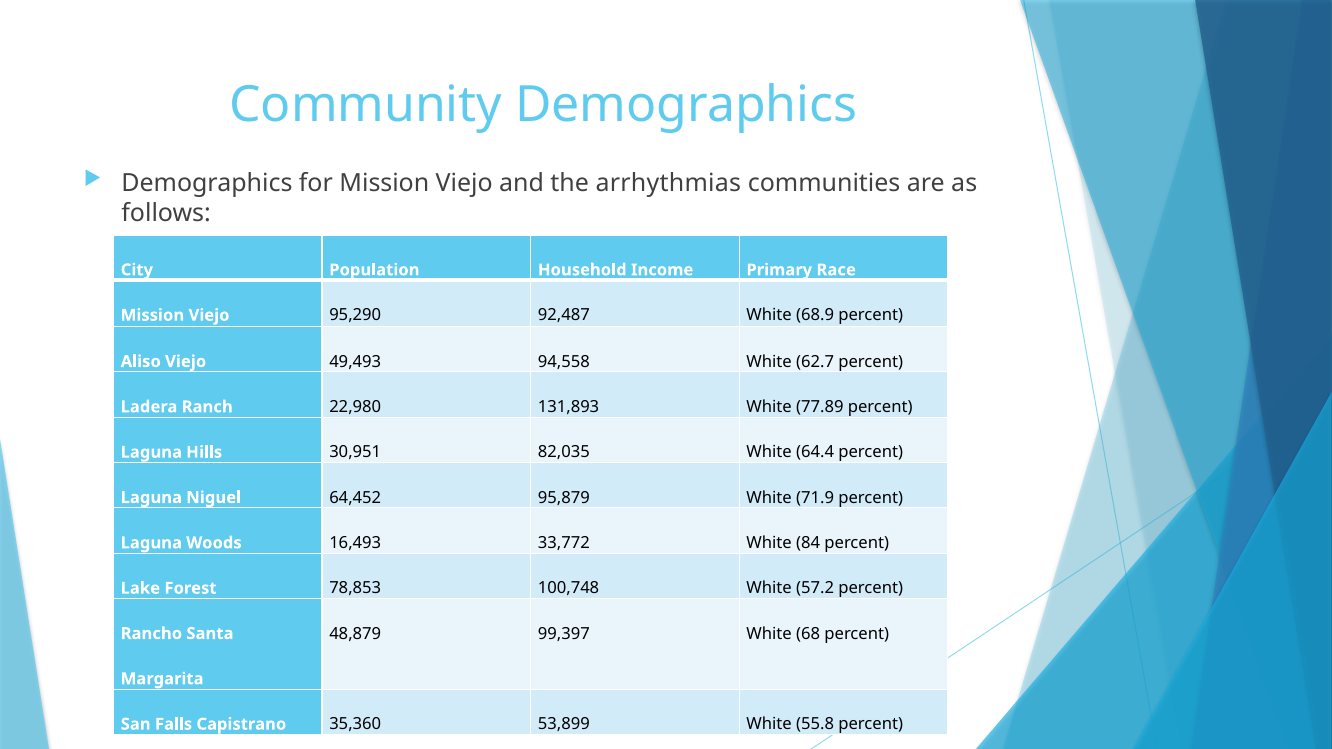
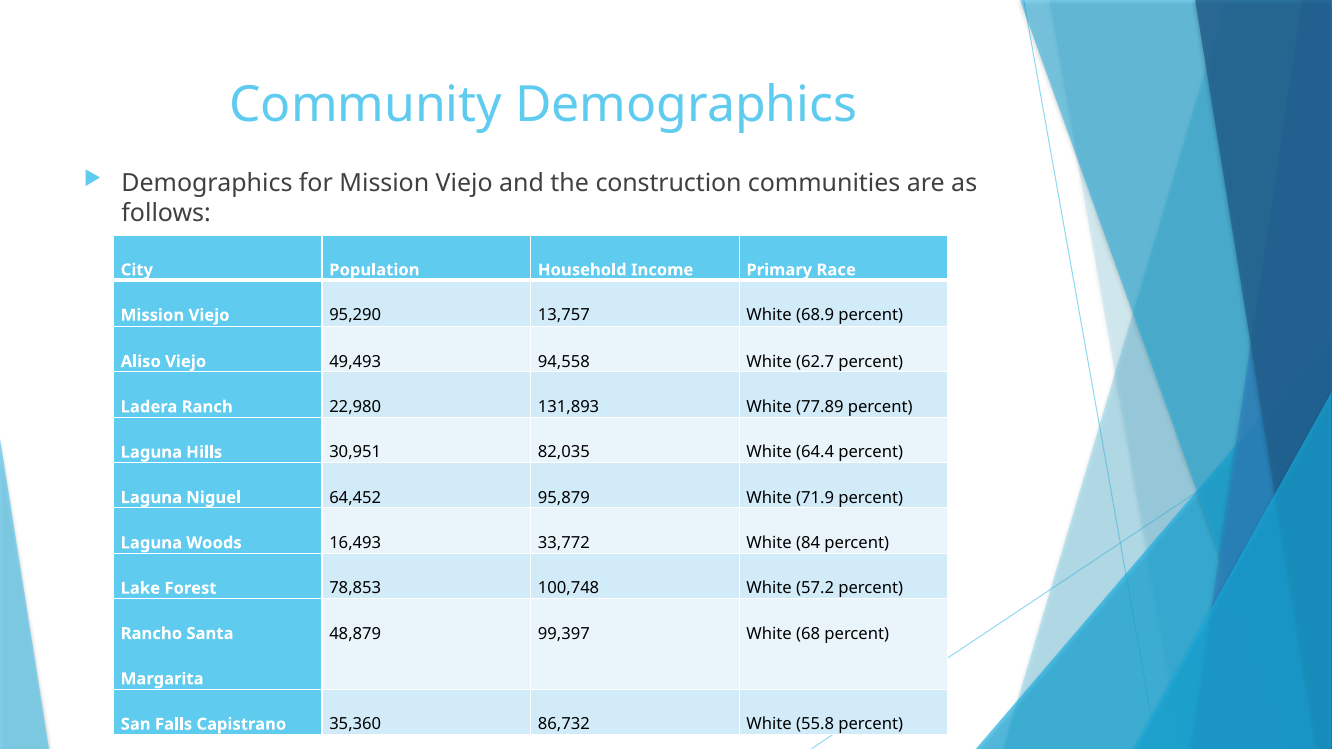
arrhythmias: arrhythmias -> construction
92,487: 92,487 -> 13,757
53,899: 53,899 -> 86,732
